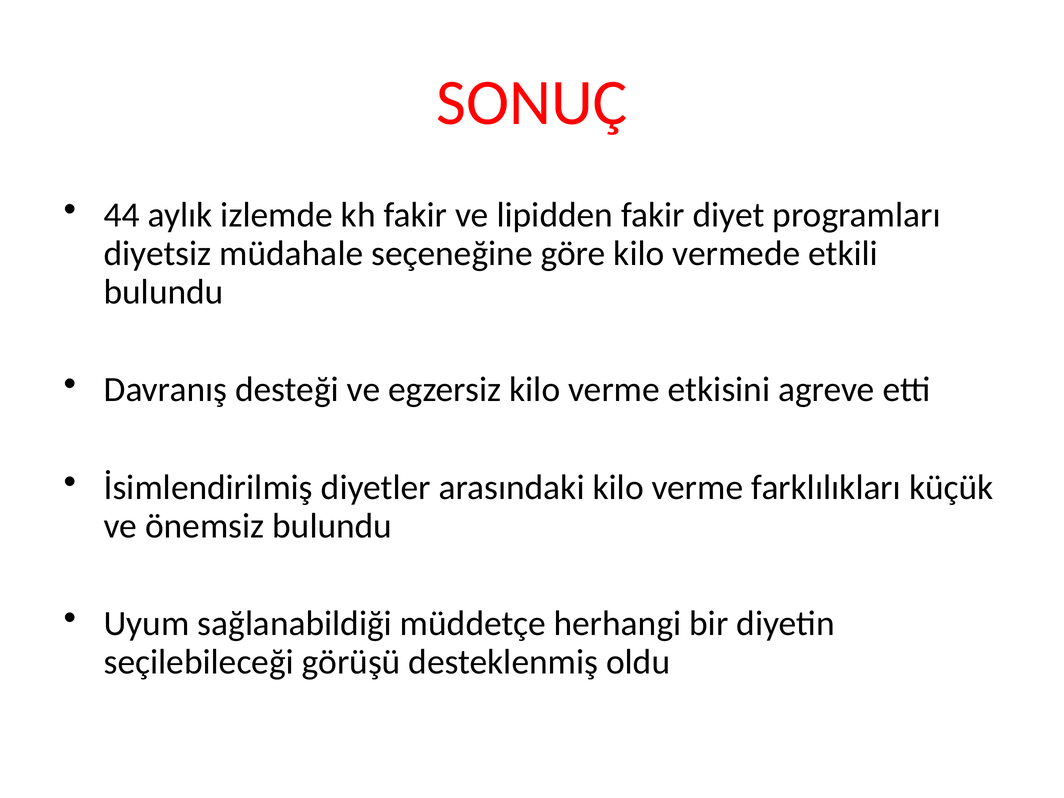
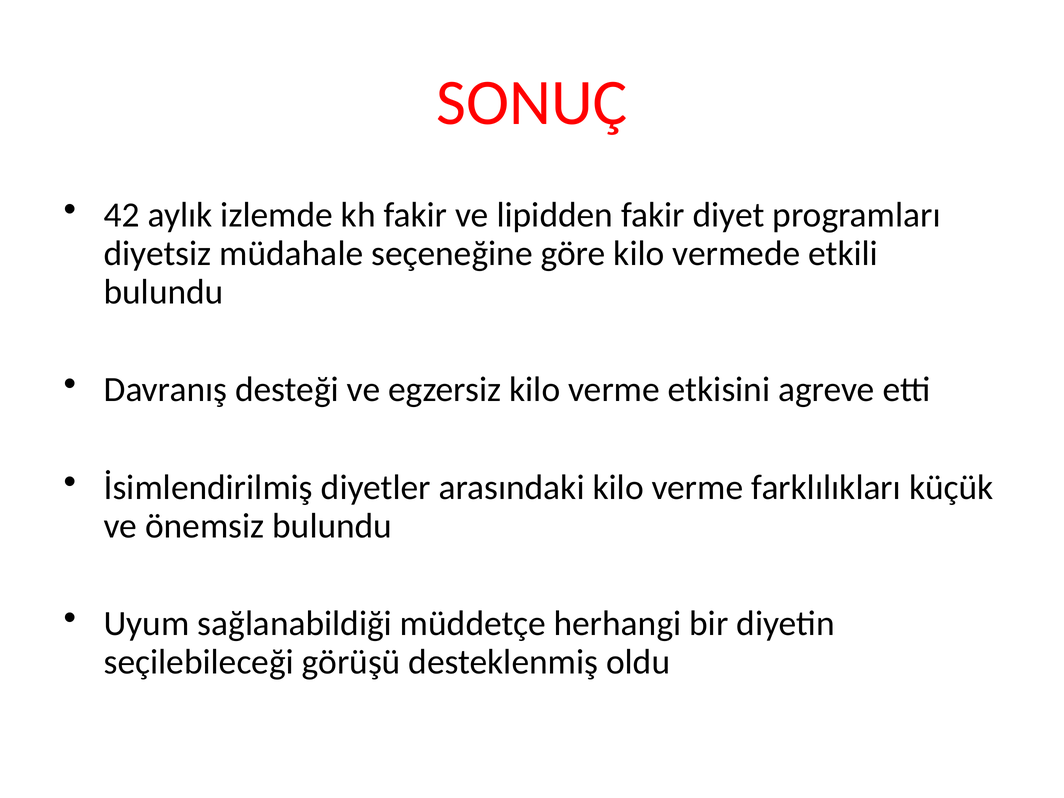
44: 44 -> 42
